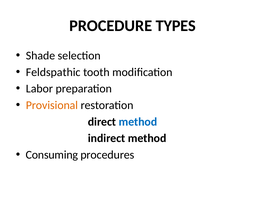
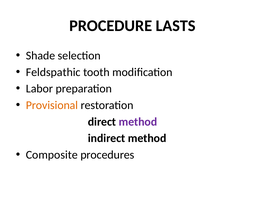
TYPES: TYPES -> LASTS
method at (138, 122) colour: blue -> purple
Consuming: Consuming -> Composite
